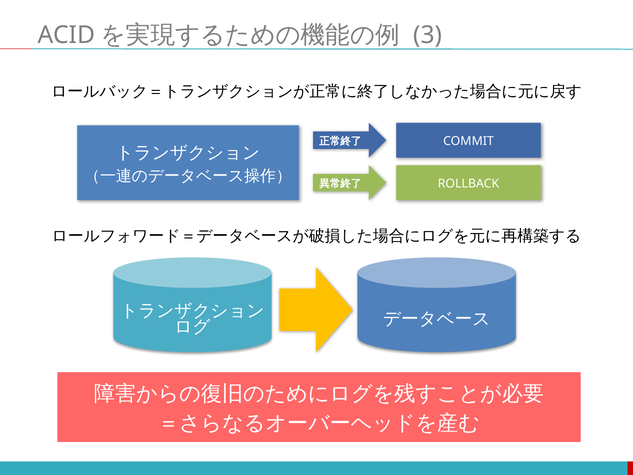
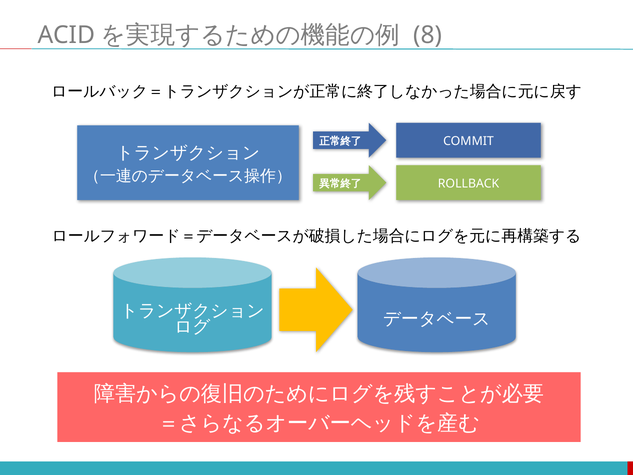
3: 3 -> 8
